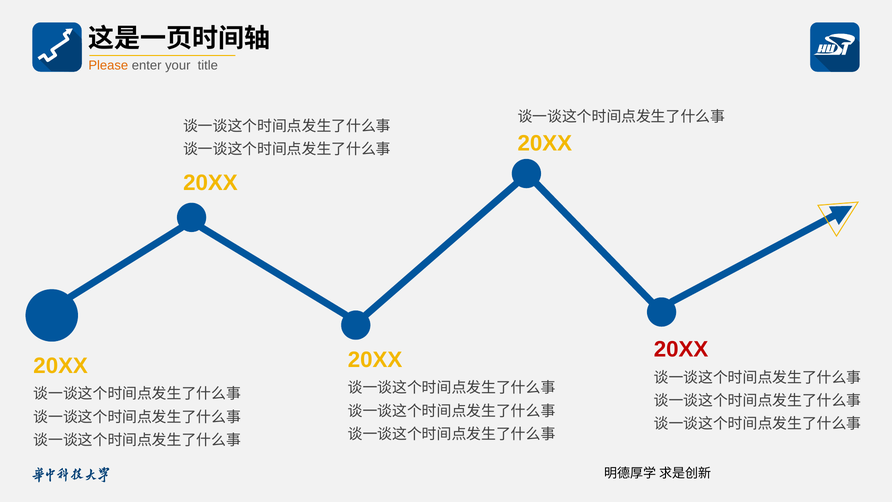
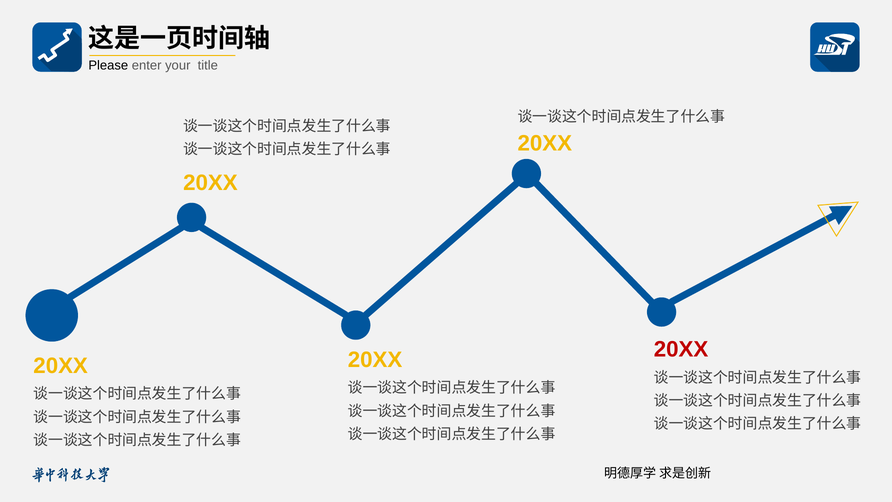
Please colour: orange -> black
